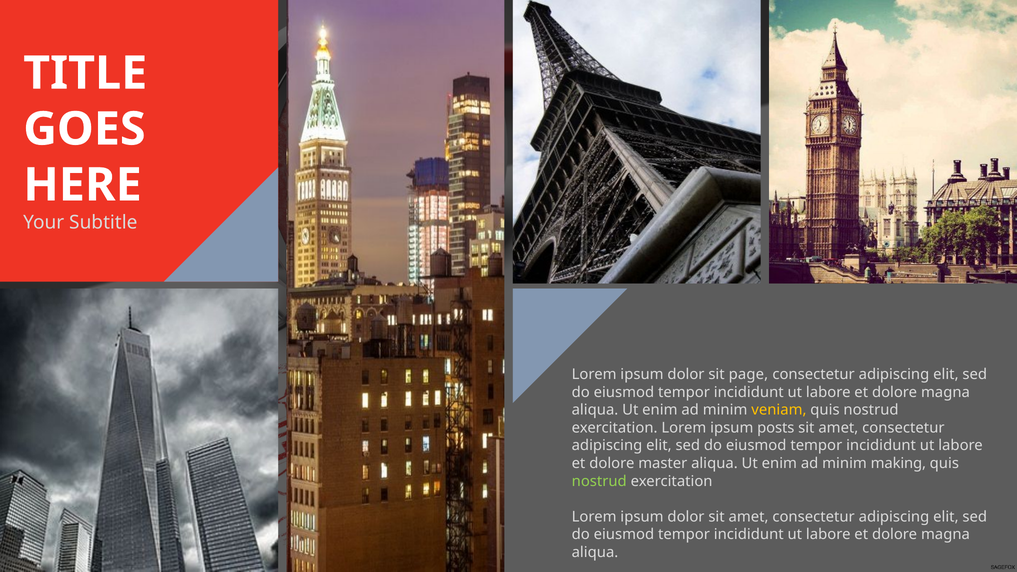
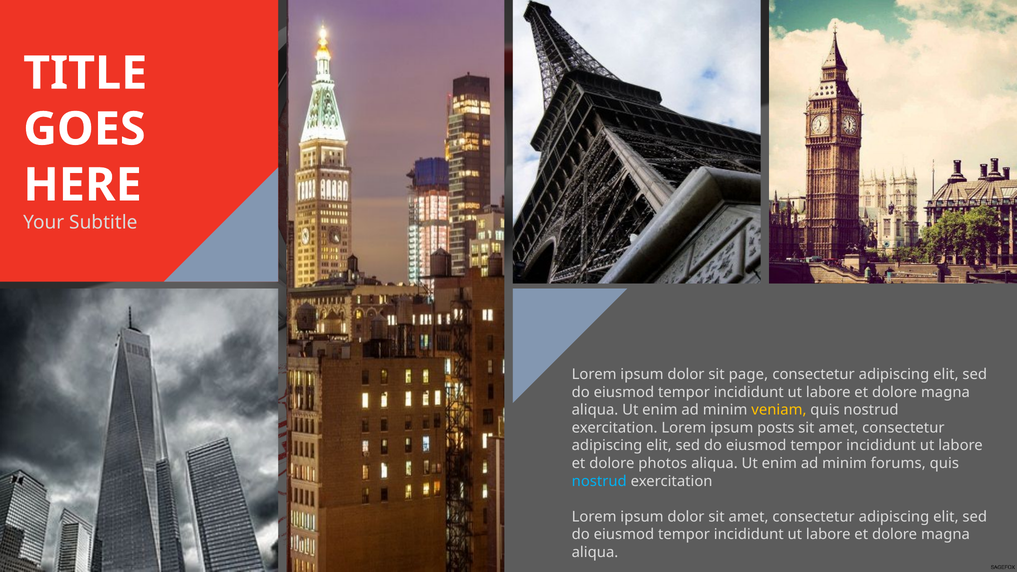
master: master -> photos
making: making -> forums
nostrud at (599, 481) colour: light green -> light blue
